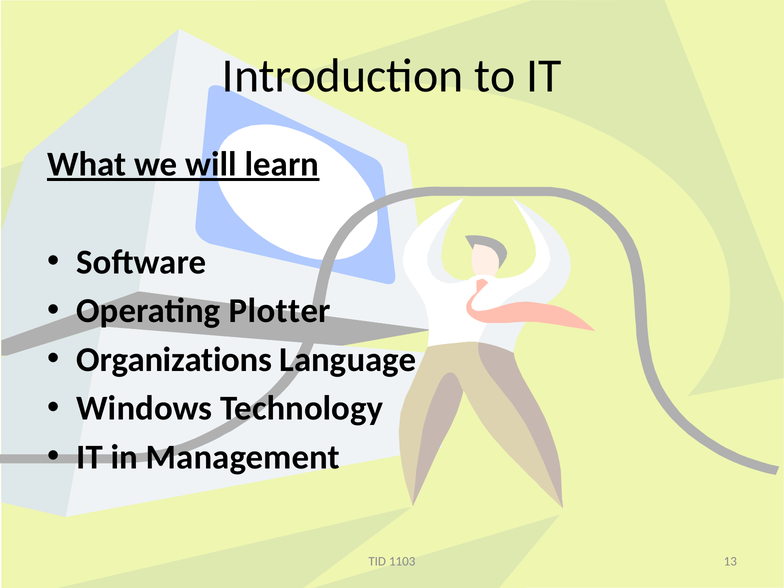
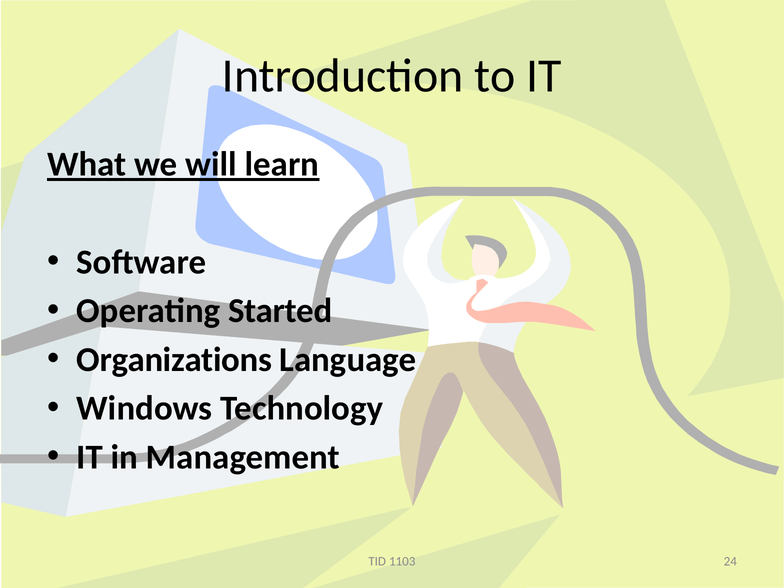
Plotter: Plotter -> Started
13: 13 -> 24
